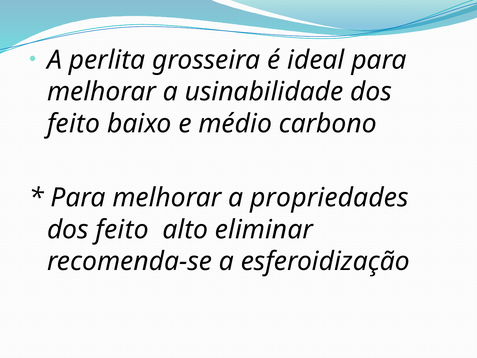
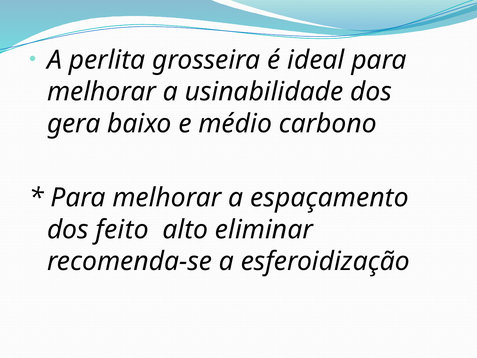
feito at (74, 124): feito -> gera
propriedades: propriedades -> espaçamento
